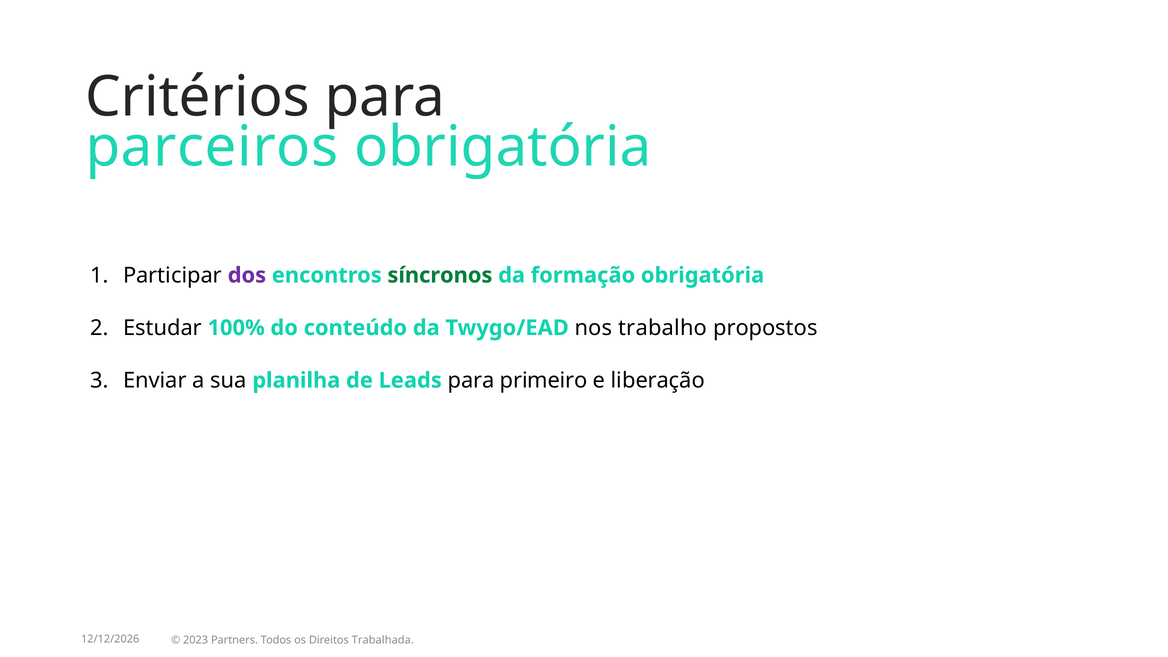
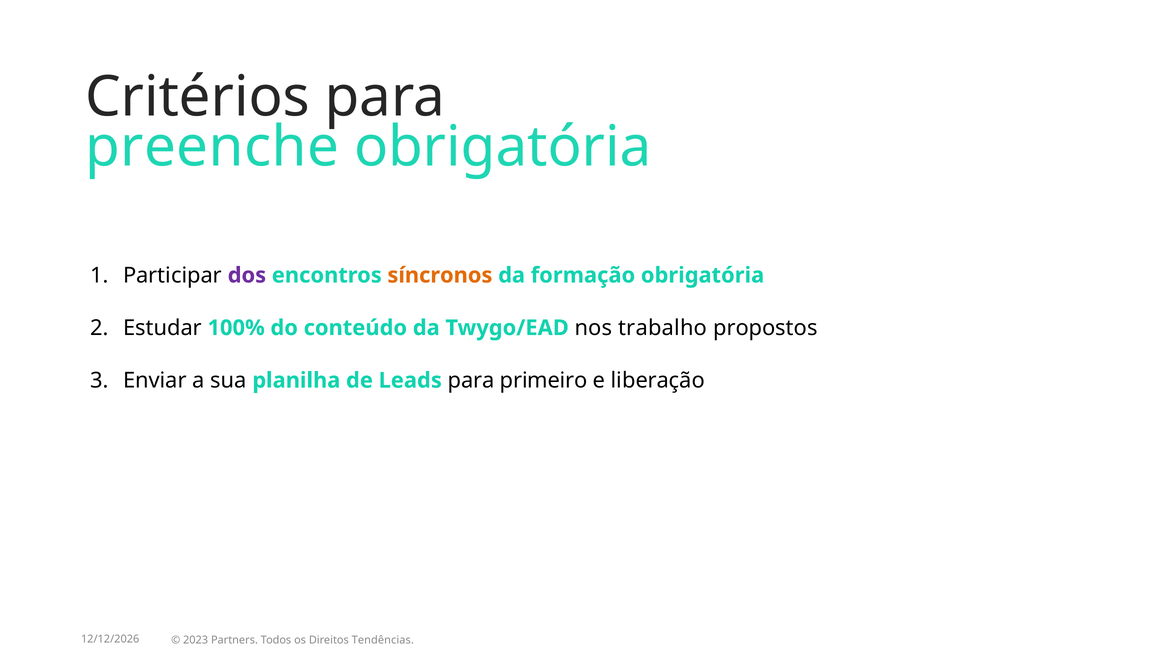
parceiros: parceiros -> preenche
síncronos colour: green -> orange
Trabalhada: Trabalhada -> Tendências
